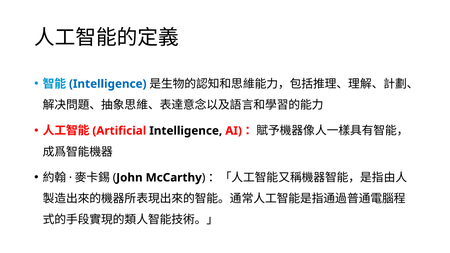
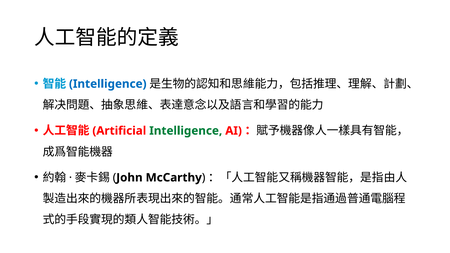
Intelligence at (186, 131) colour: black -> green
